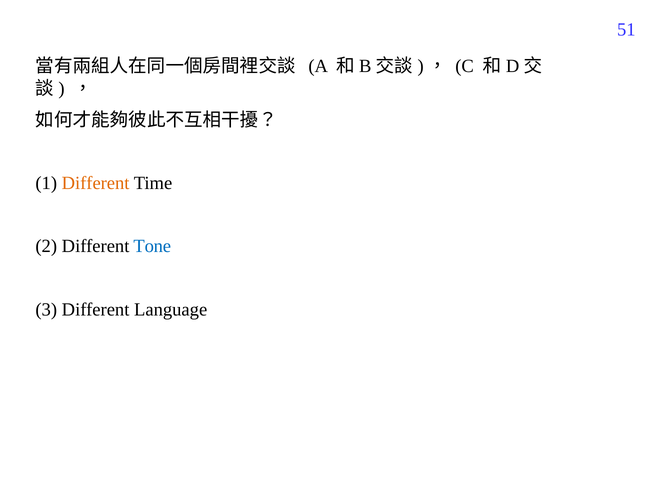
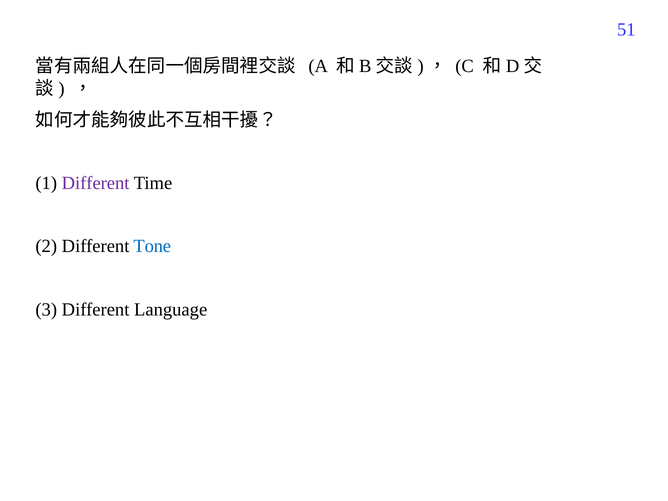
Different at (96, 183) colour: orange -> purple
